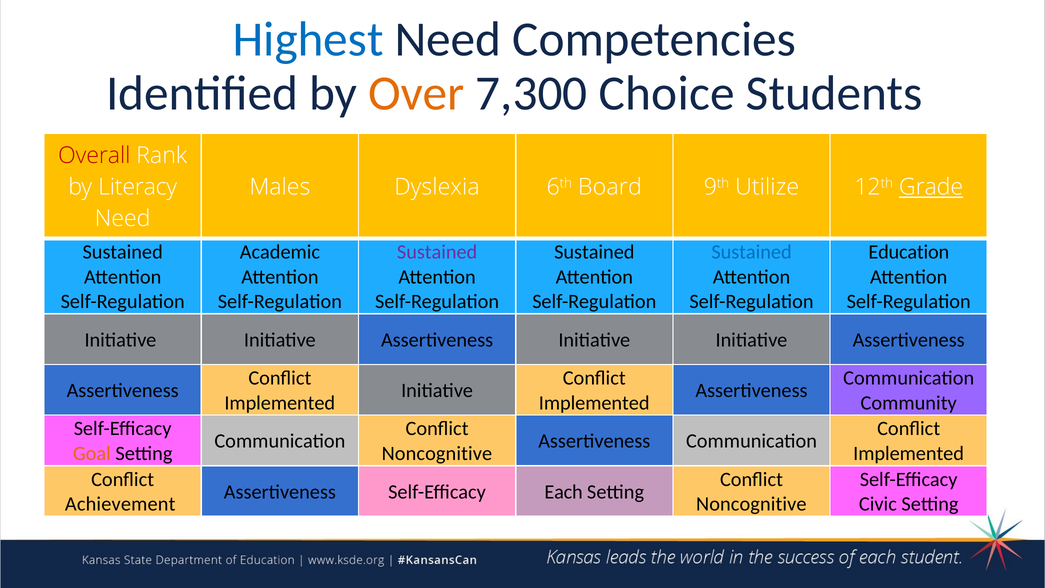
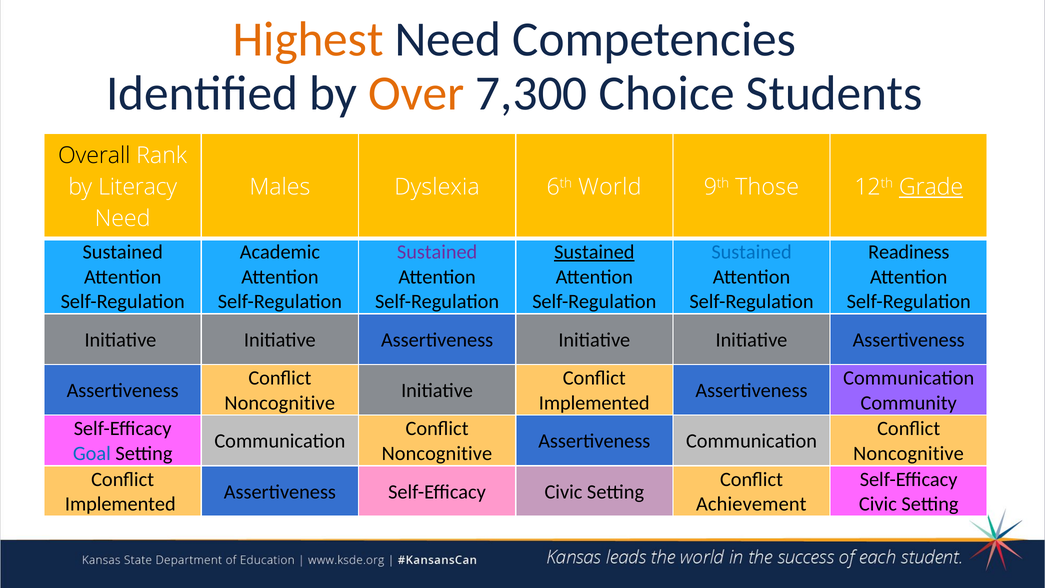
Highest colour: blue -> orange
Overall colour: red -> black
Board: Board -> World
Utilize: Utilize -> Those
Sustained at (594, 252) underline: none -> present
Education: Education -> Readiness
Implemented at (280, 403): Implemented -> Noncognitive
Goal colour: orange -> blue
Implemented at (909, 453): Implemented -> Noncognitive
Assertiveness Self-Efficacy Each: Each -> Civic
Achievement at (120, 504): Achievement -> Implemented
Noncognitive at (751, 504): Noncognitive -> Achievement
